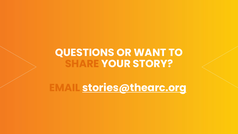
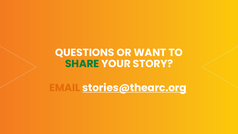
SHARE colour: orange -> green
